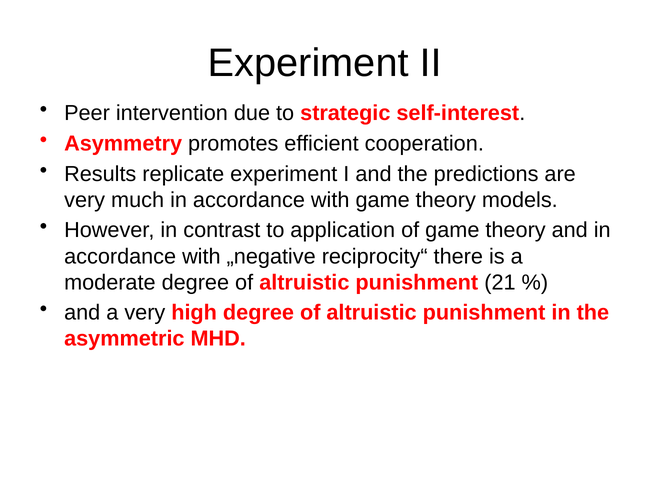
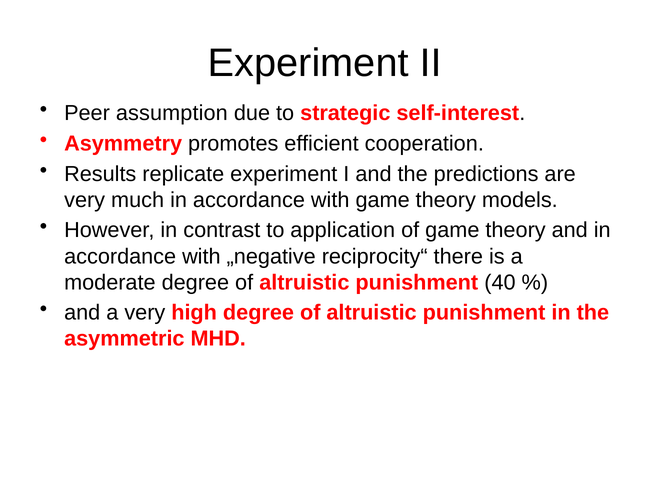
intervention: intervention -> assumption
21: 21 -> 40
